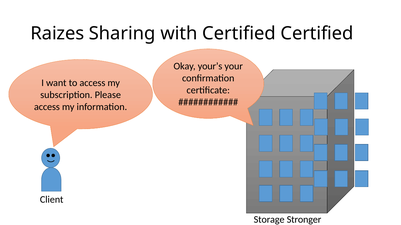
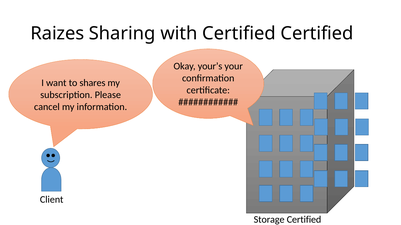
to access: access -> shares
access at (47, 107): access -> cancel
Storage Stronger: Stronger -> Certified
